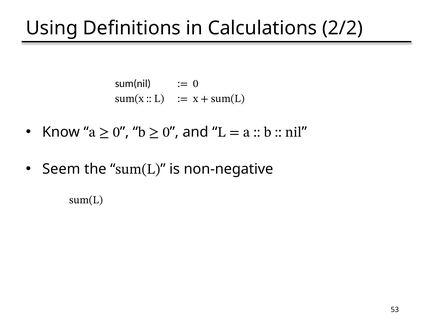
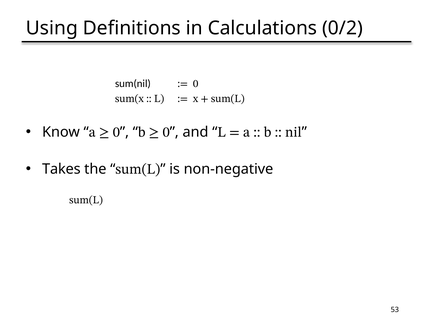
2/2: 2/2 -> 0/2
Seem: Seem -> Takes
